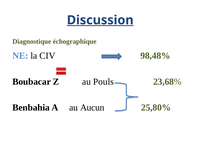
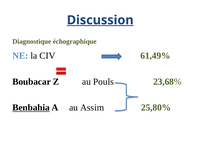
98,48%: 98,48% -> 61,49%
Benbahia underline: none -> present
Aucun: Aucun -> Assim
